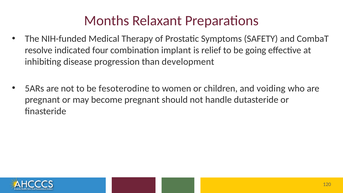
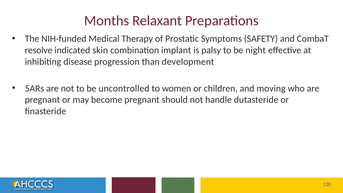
four: four -> skin
relief: relief -> palsy
going: going -> night
fesoterodine: fesoterodine -> uncontrolled
voiding: voiding -> moving
